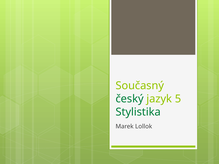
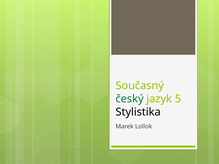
Stylistika colour: green -> black
